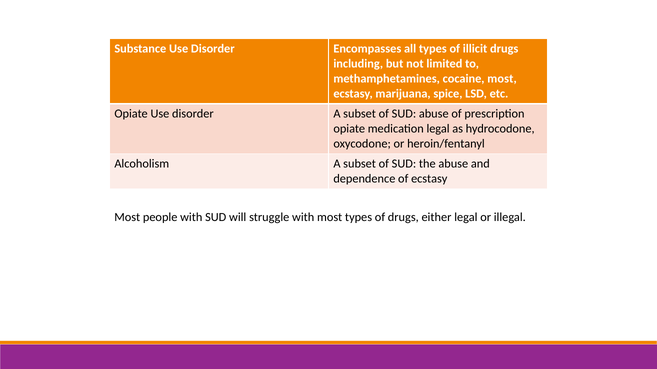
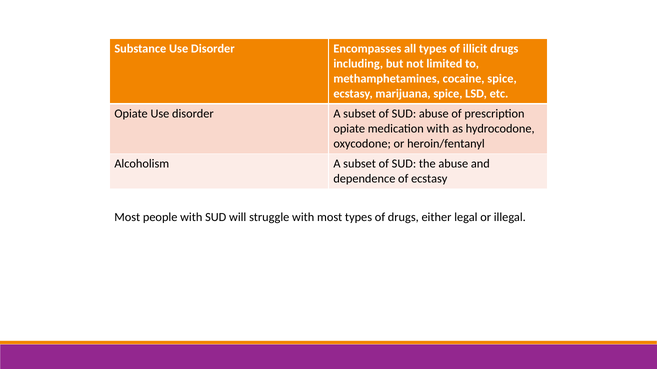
cocaine most: most -> spice
medication legal: legal -> with
